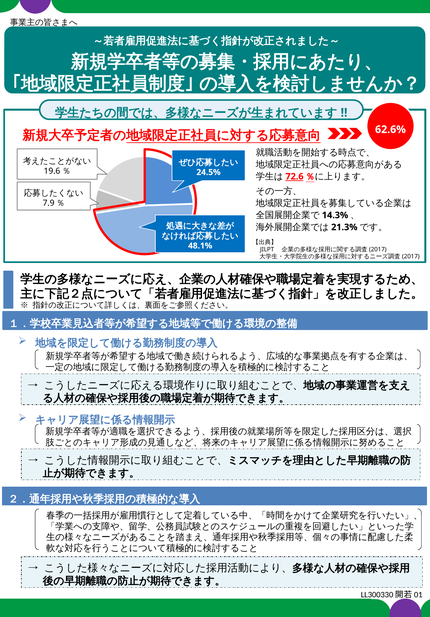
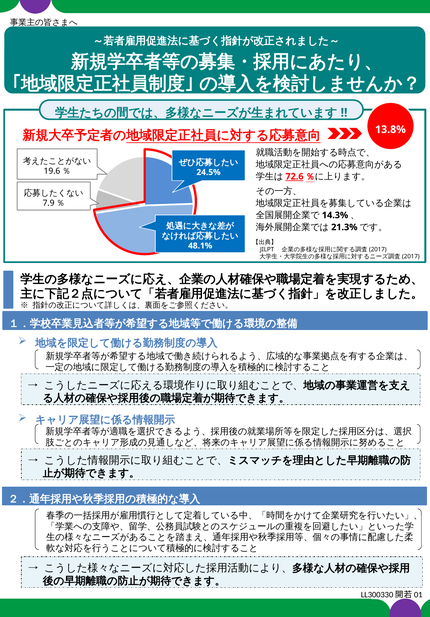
62.6%: 62.6% -> 13.8%
